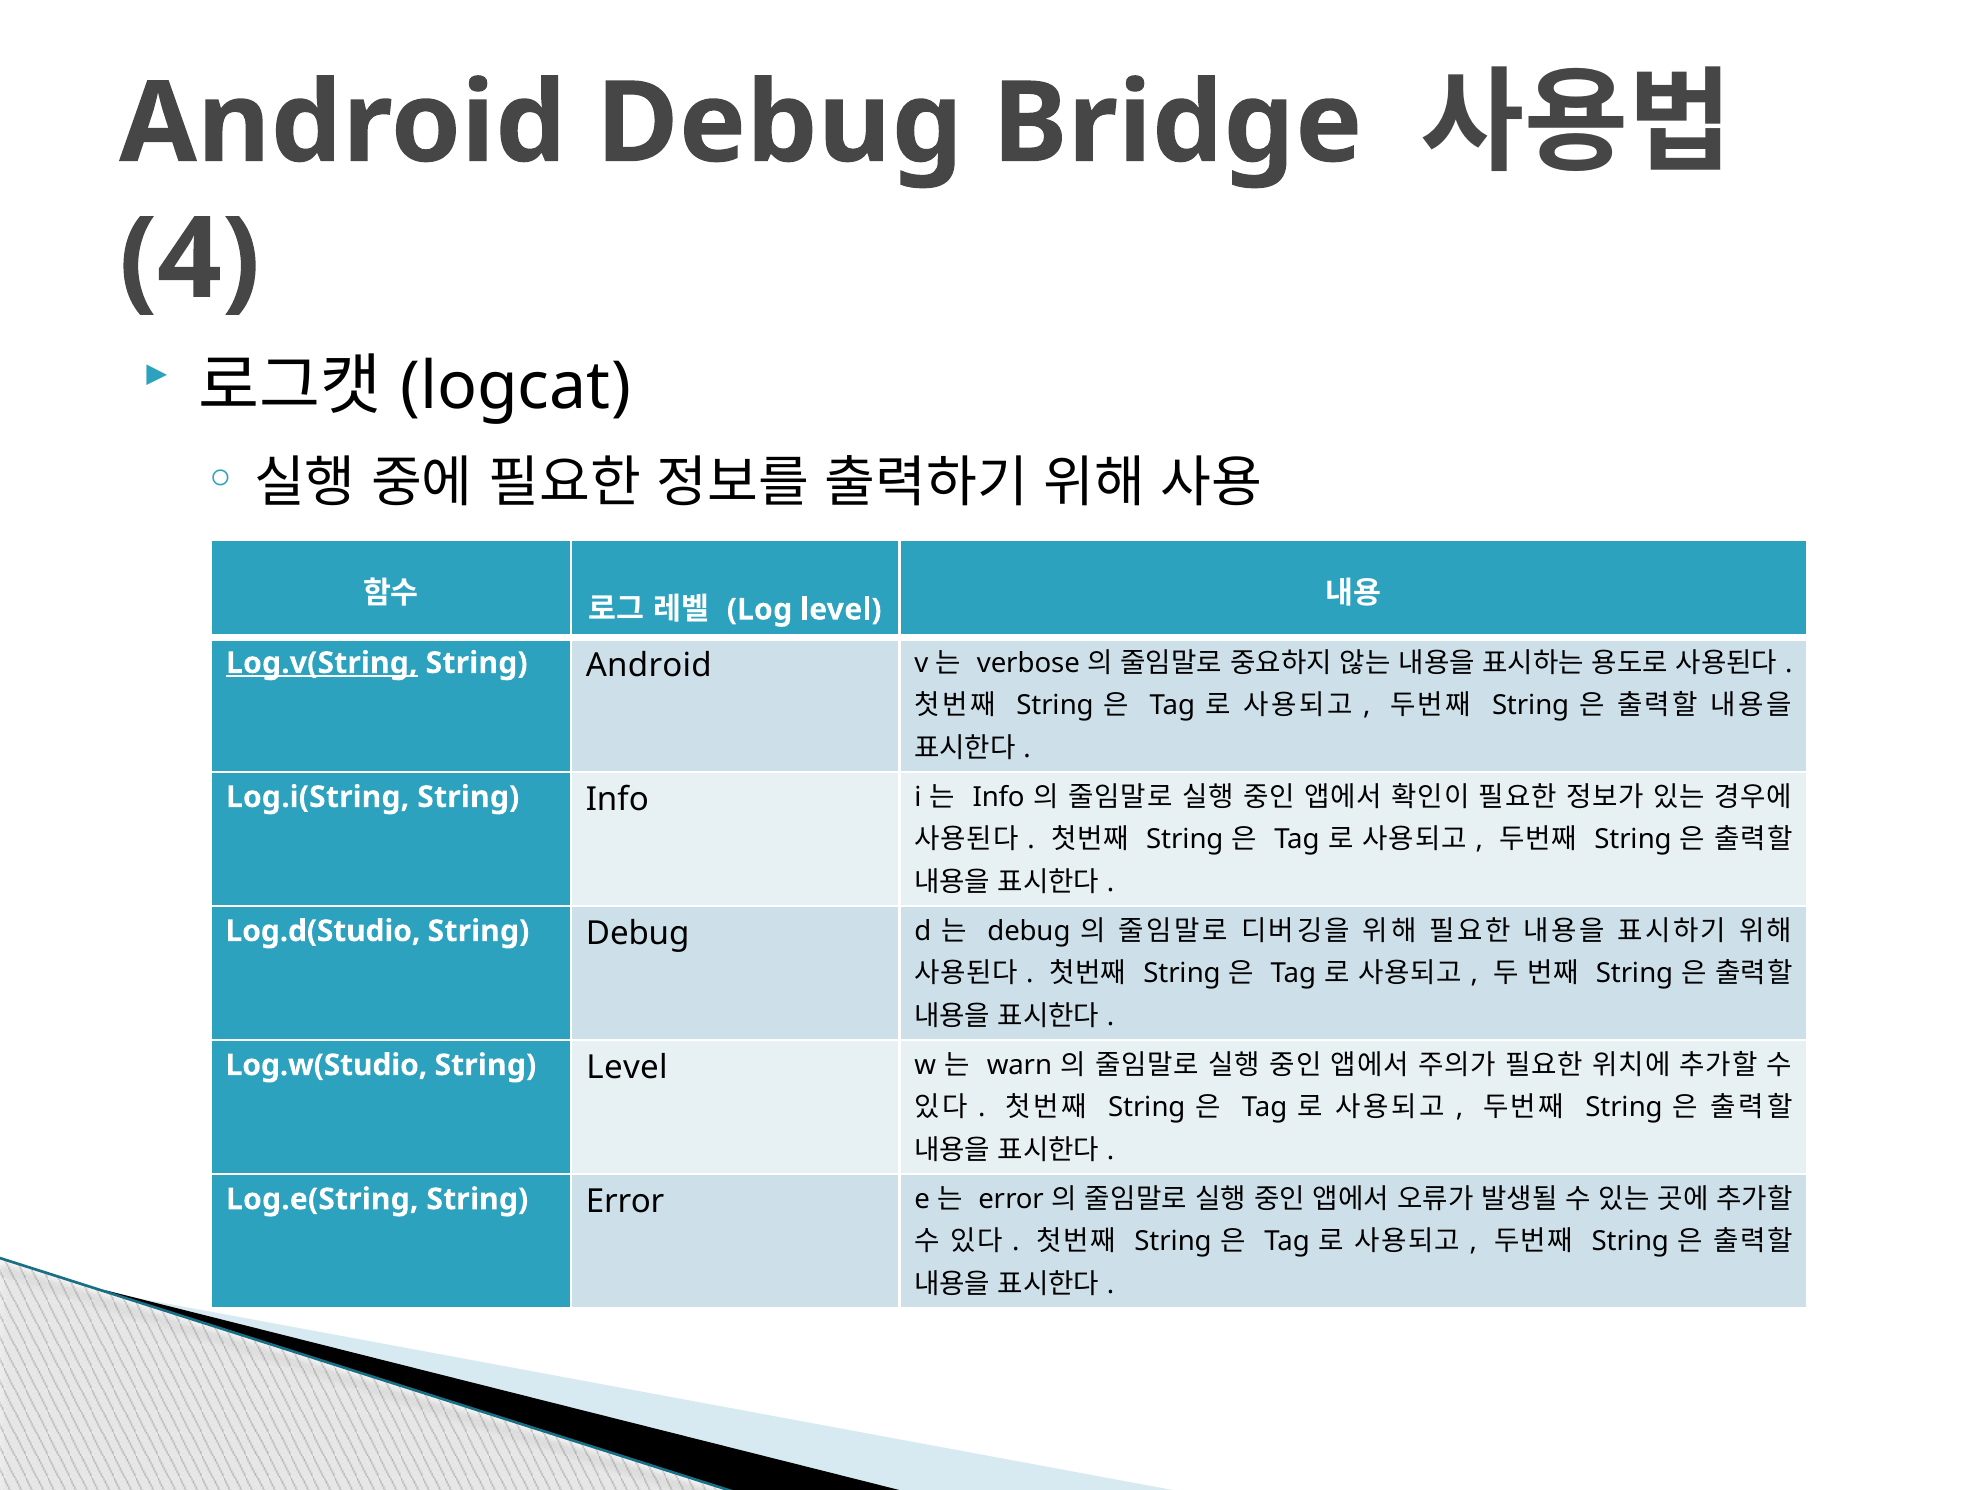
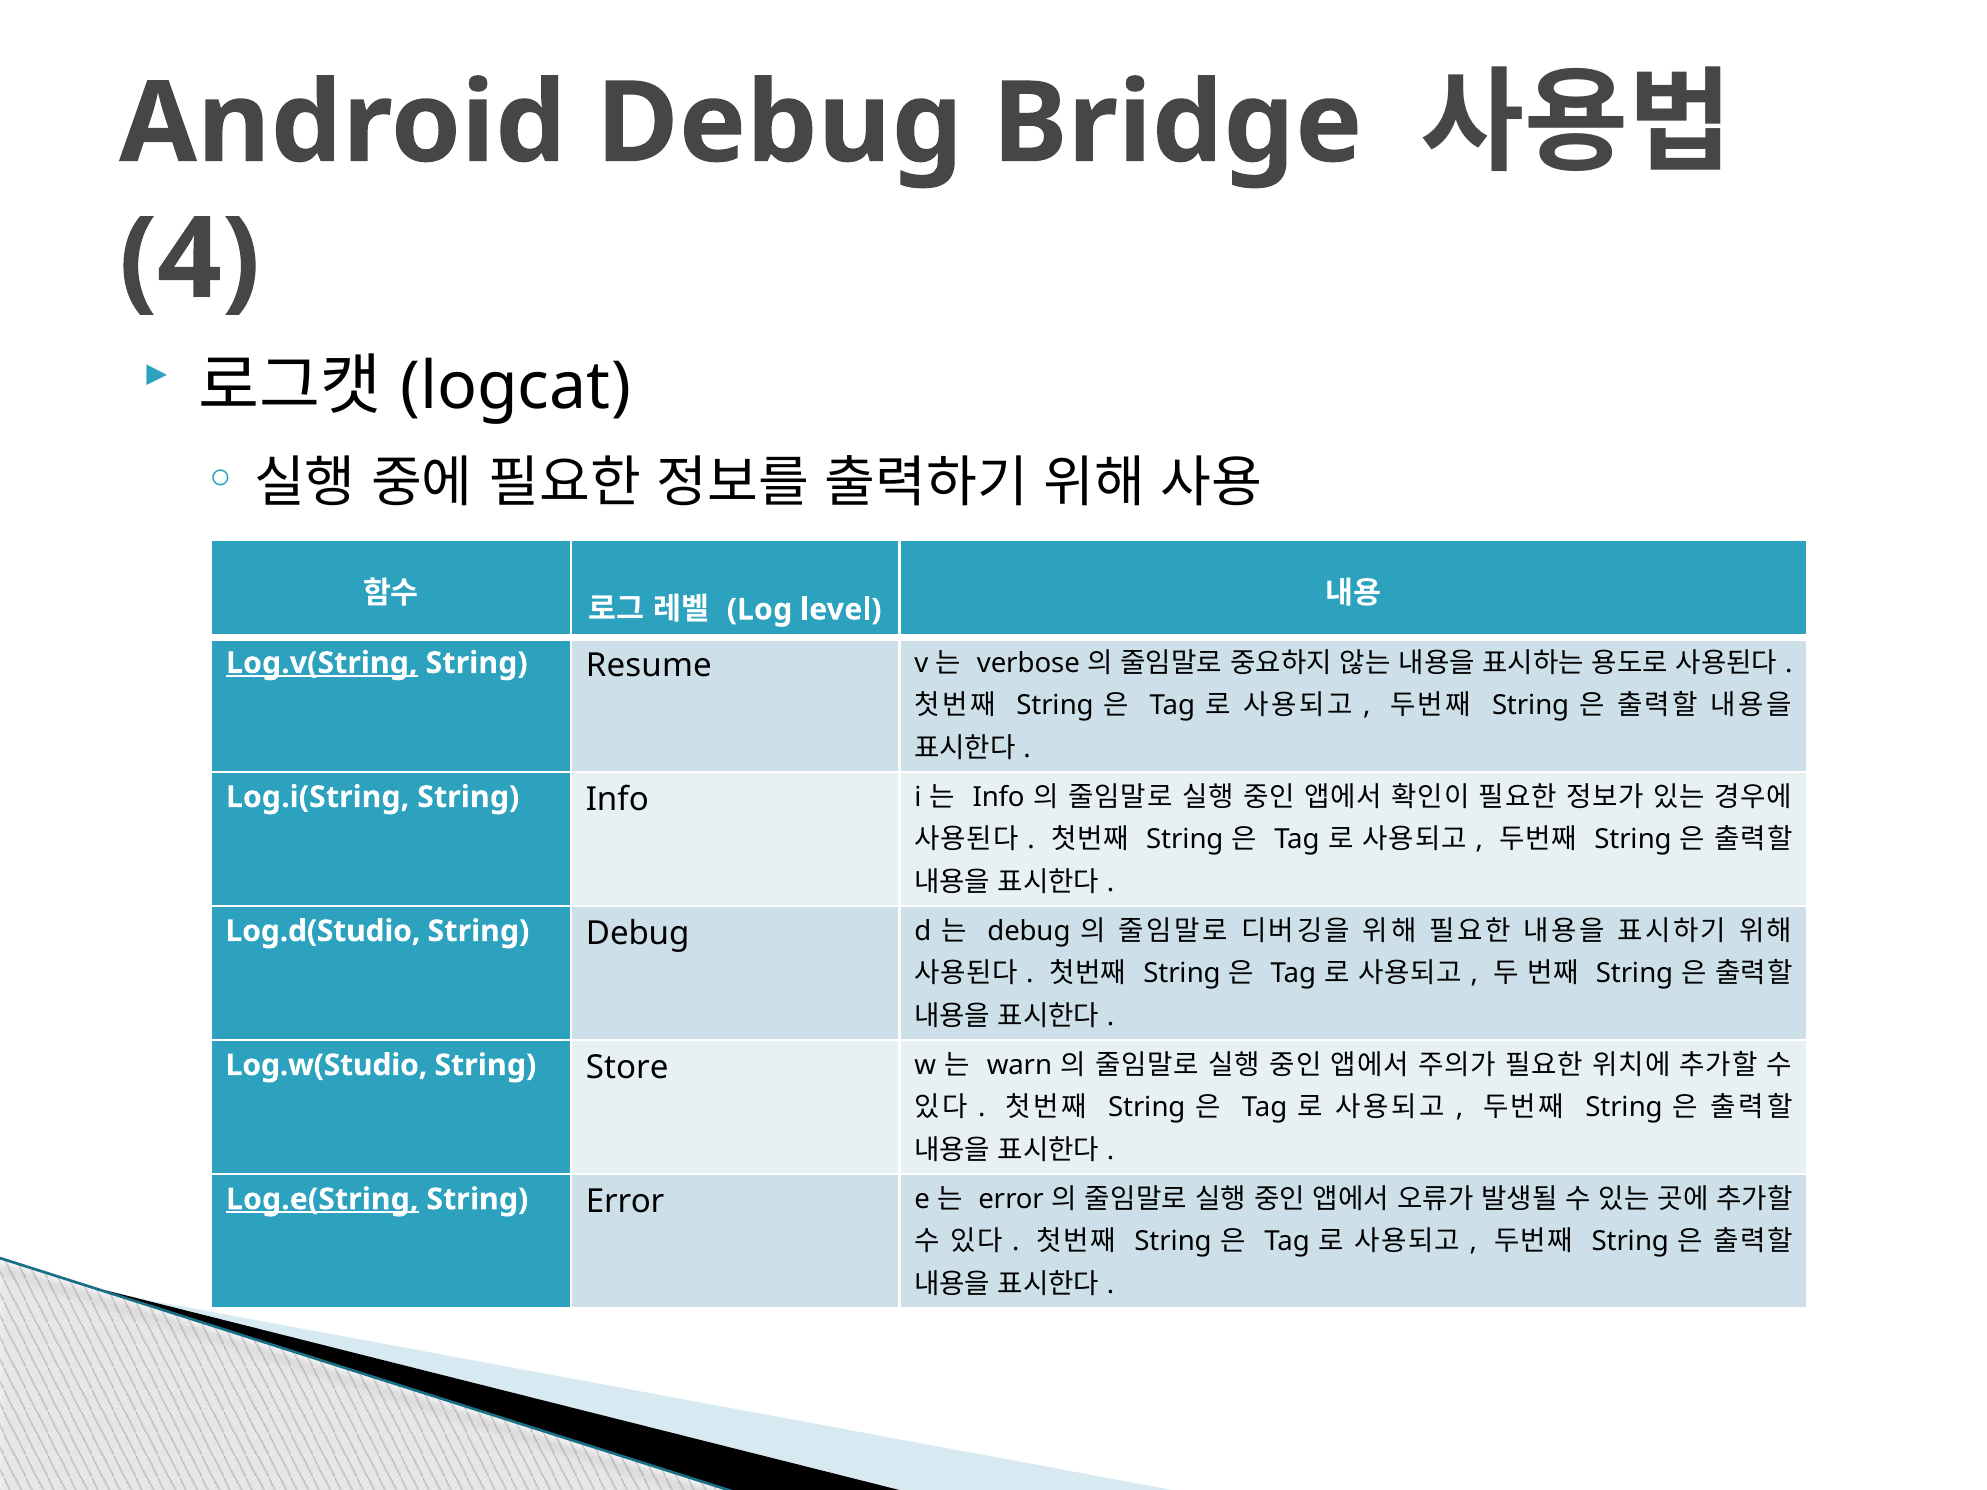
String Android: Android -> Resume
String Level: Level -> Store
Log.e(String underline: none -> present
